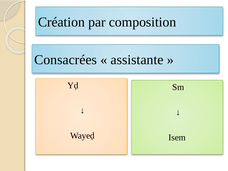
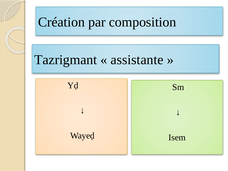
Consacrées: Consacrées -> Tazrigmant
